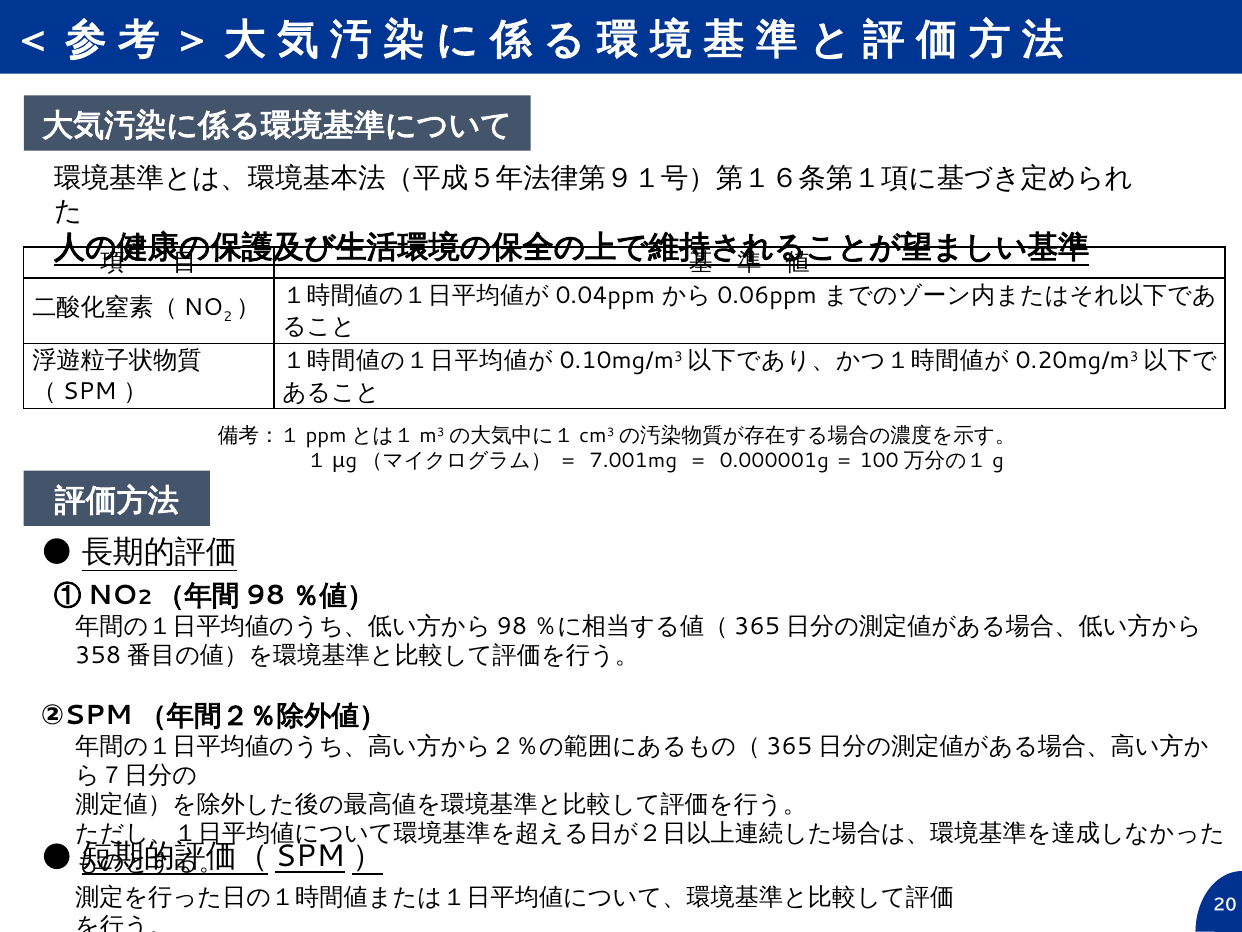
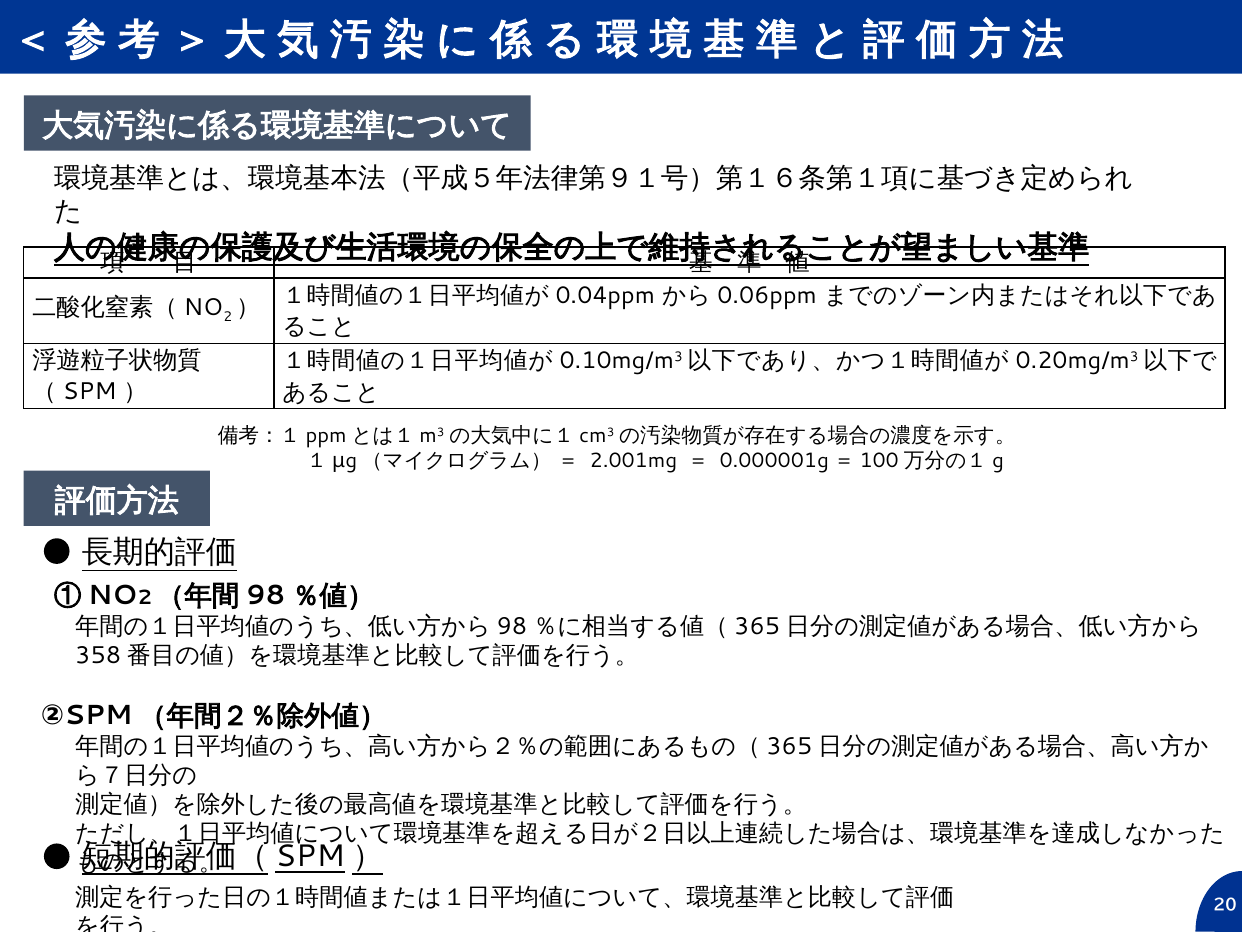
7.001mg: 7.001mg -> 2.001mg
